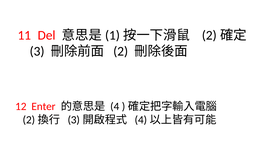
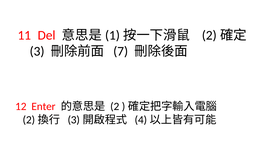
2: 2 -> 7
4: 4 -> 2
